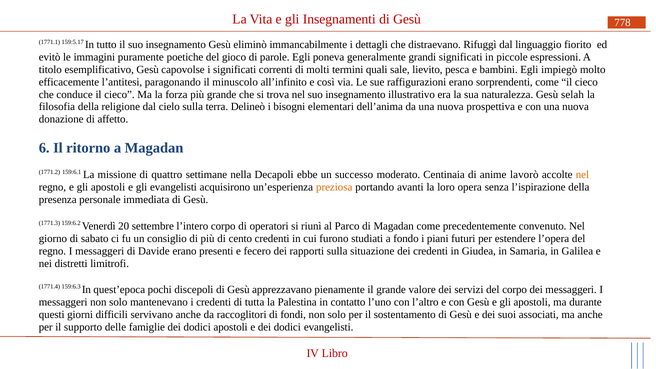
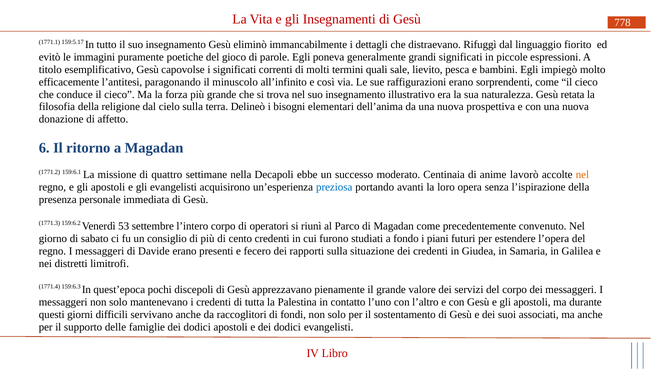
selah: selah -> retata
preziosa colour: orange -> blue
20: 20 -> 53
